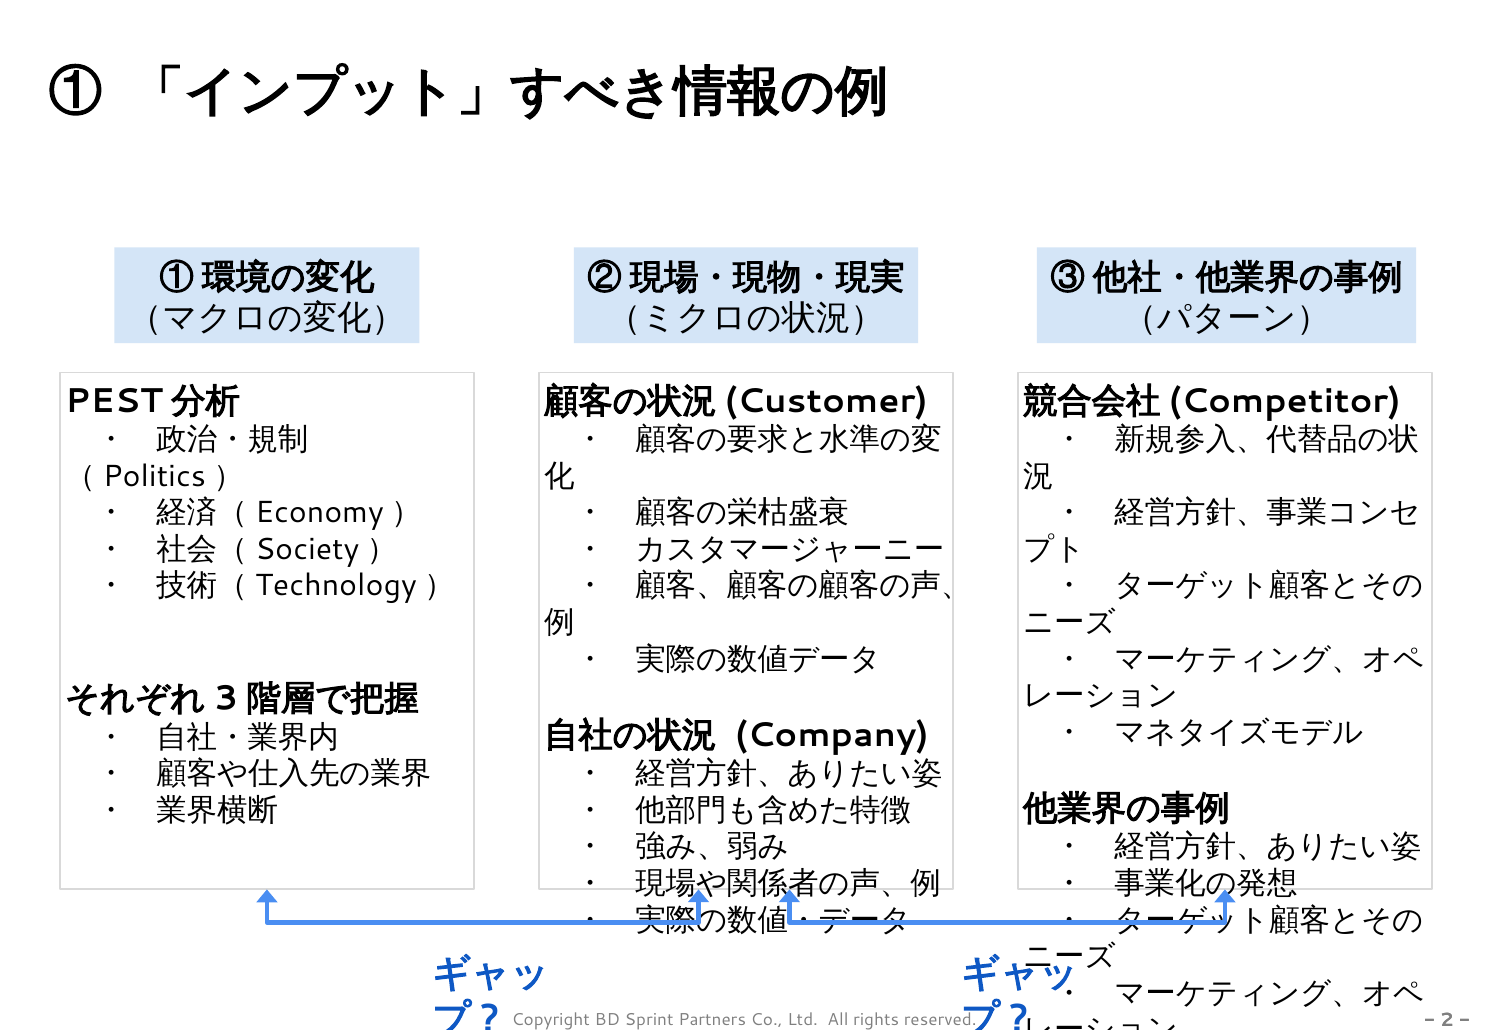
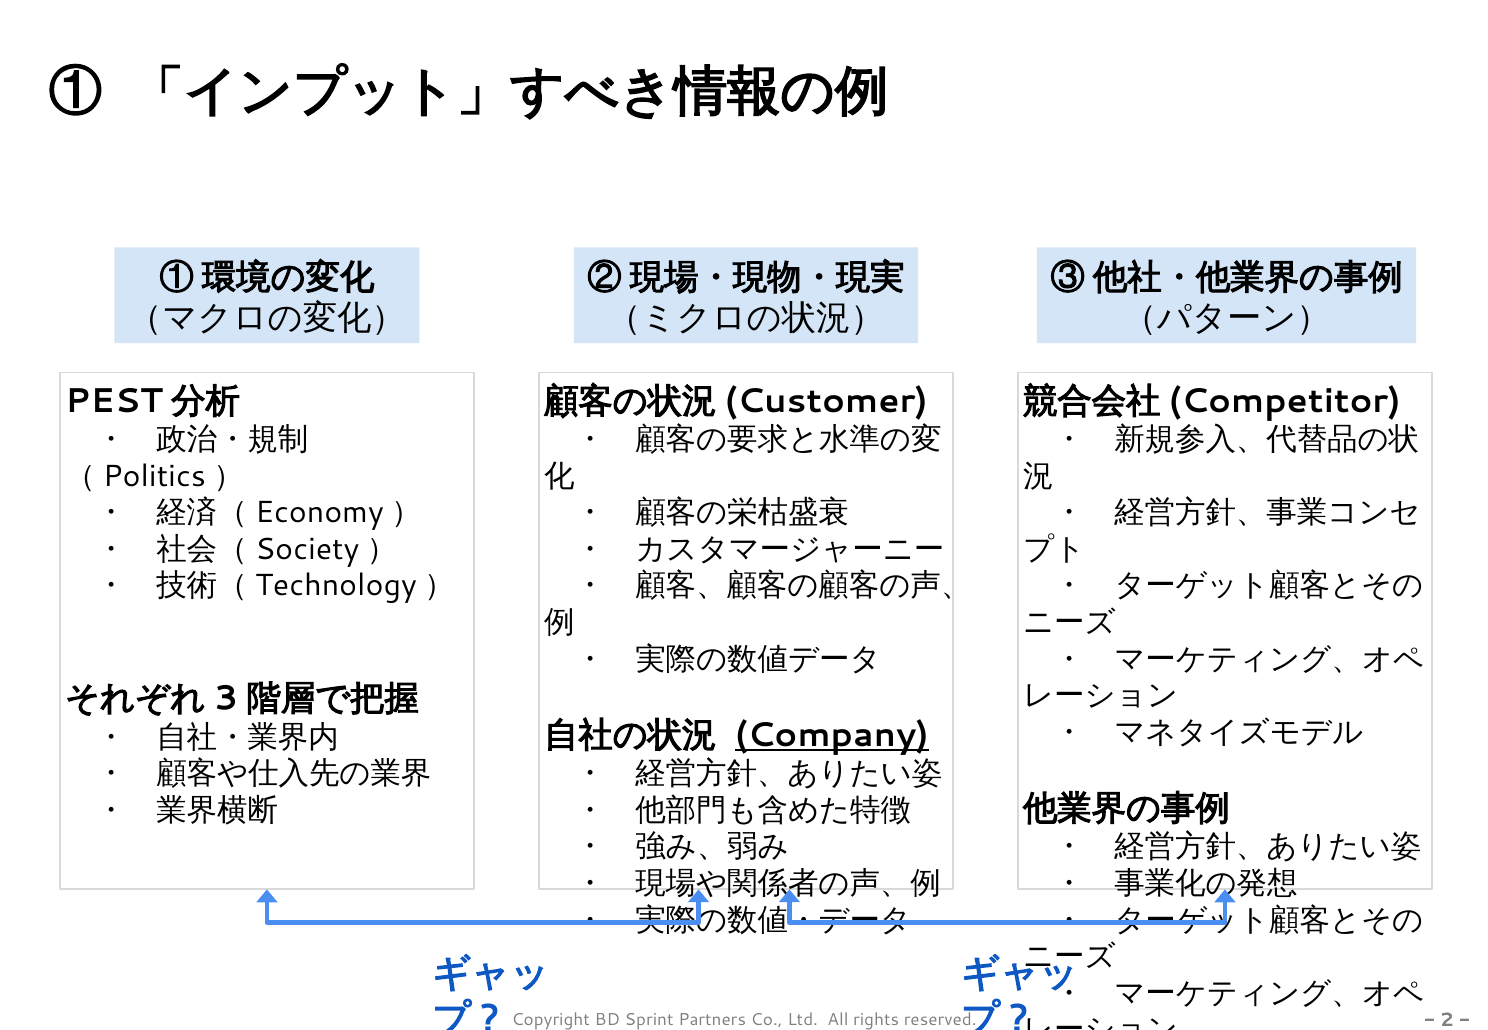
Company underline: none -> present
